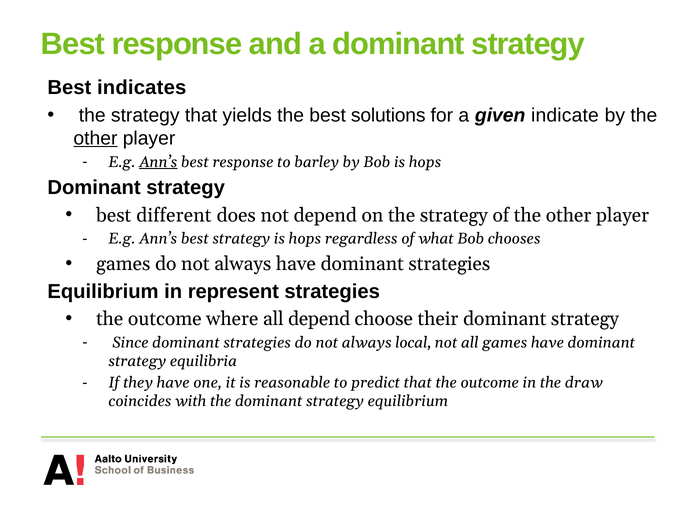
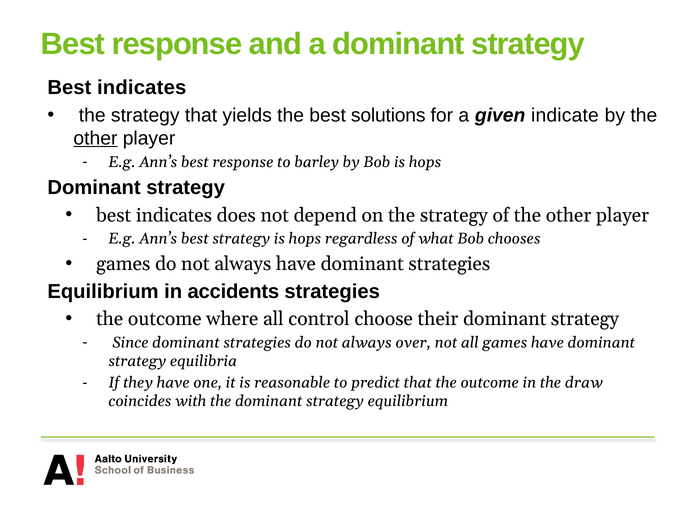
Ann’s at (158, 162) underline: present -> none
different at (174, 215): different -> indicates
represent: represent -> accidents
all depend: depend -> control
local: local -> over
